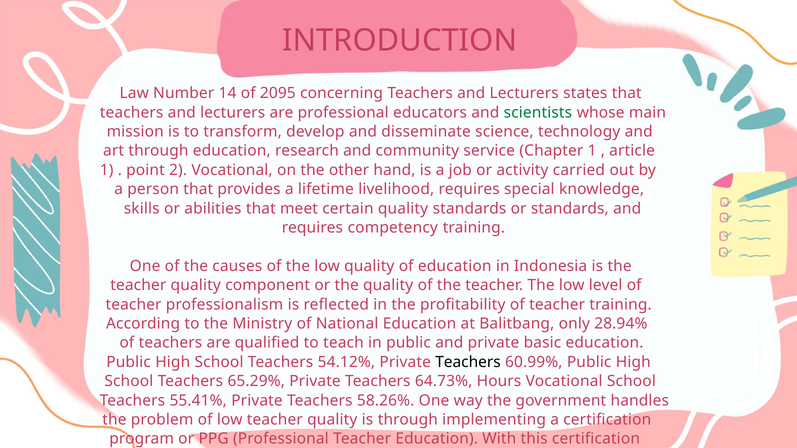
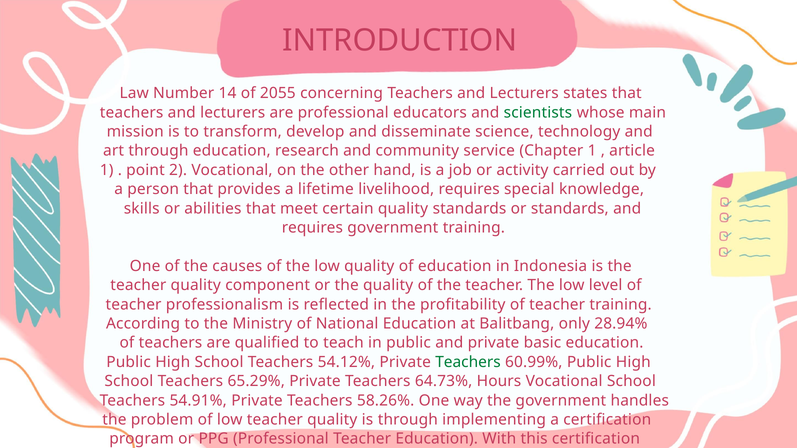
2095: 2095 -> 2055
requires competency: competency -> government
Teachers at (468, 362) colour: black -> green
55.41%: 55.41% -> 54.91%
